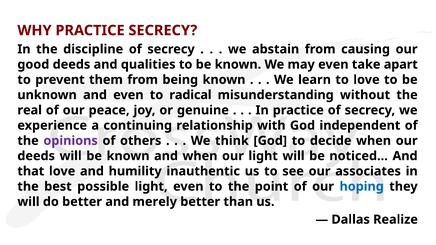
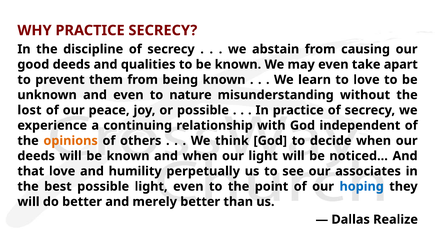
radical: radical -> nature
real: real -> lost
or genuine: genuine -> possible
opinions colour: purple -> orange
inauthentic: inauthentic -> perpetually
